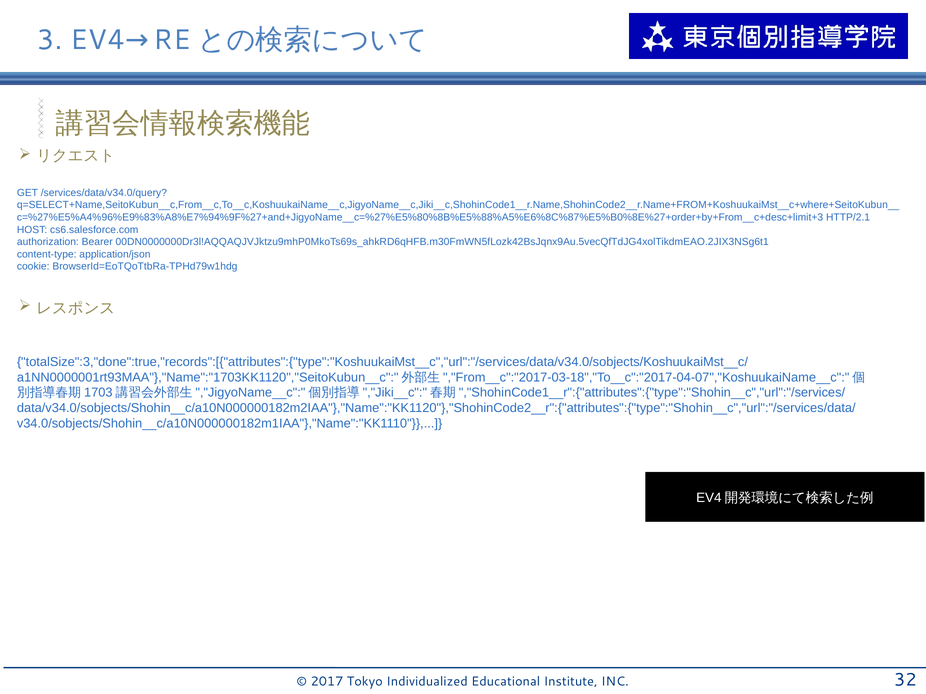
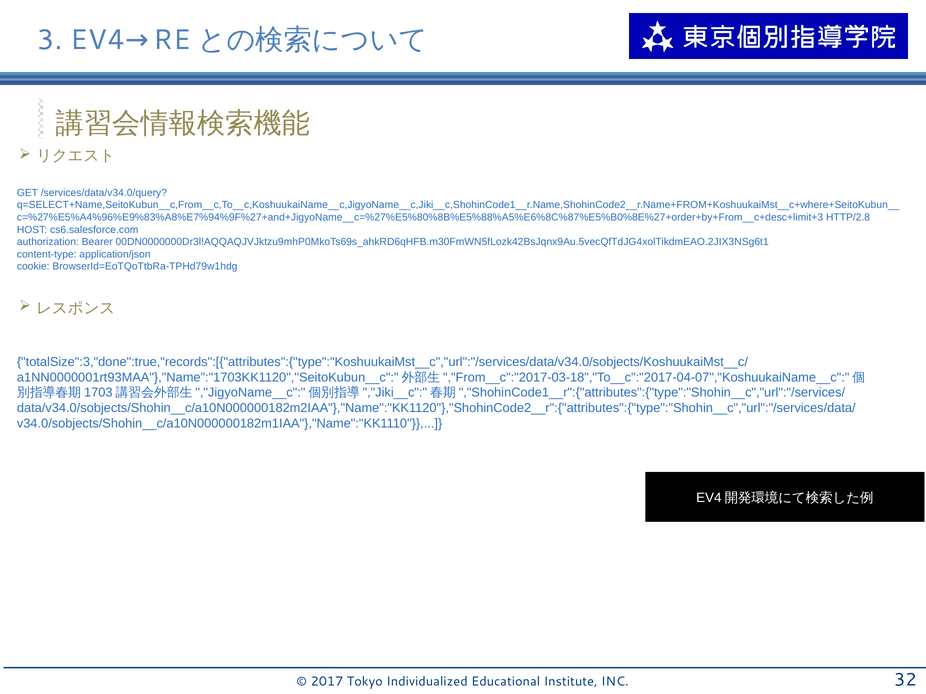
HTTP/2.1: HTTP/2.1 -> HTTP/2.8
